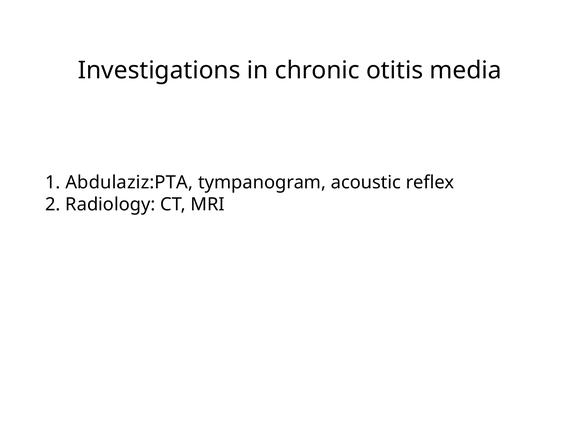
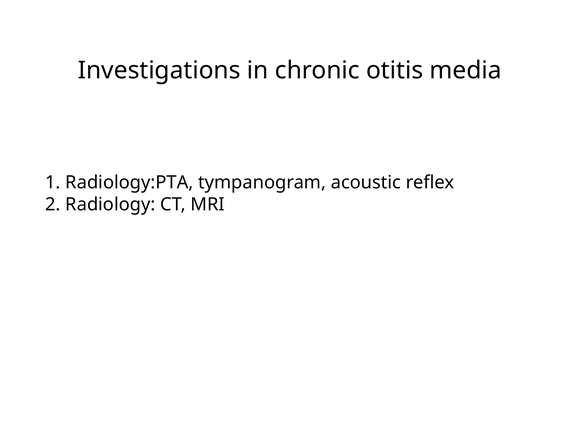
Abdulaziz:PTA: Abdulaziz:PTA -> Radiology:PTA
